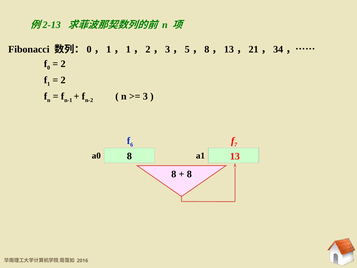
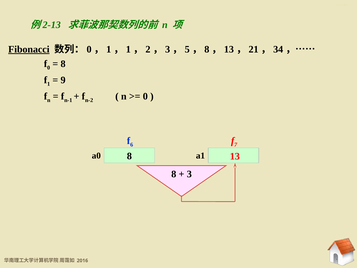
Fibonacci underline: none -> present
2 at (63, 64): 2 -> 8
2 at (63, 80): 2 -> 9
3 at (145, 96): 3 -> 0
8 at (189, 174): 8 -> 3
